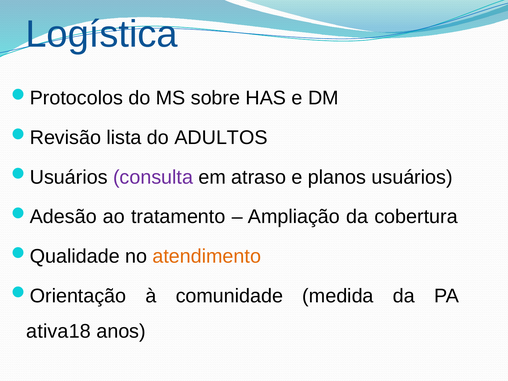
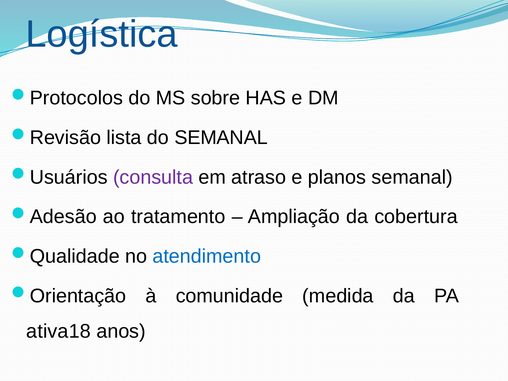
do ADULTOS: ADULTOS -> SEMANAL
planos usuários: usuários -> semanal
atendimento colour: orange -> blue
